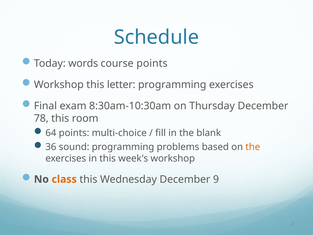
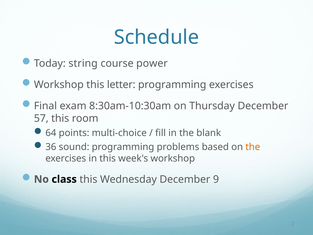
words: words -> string
course points: points -> power
78: 78 -> 57
class colour: orange -> black
